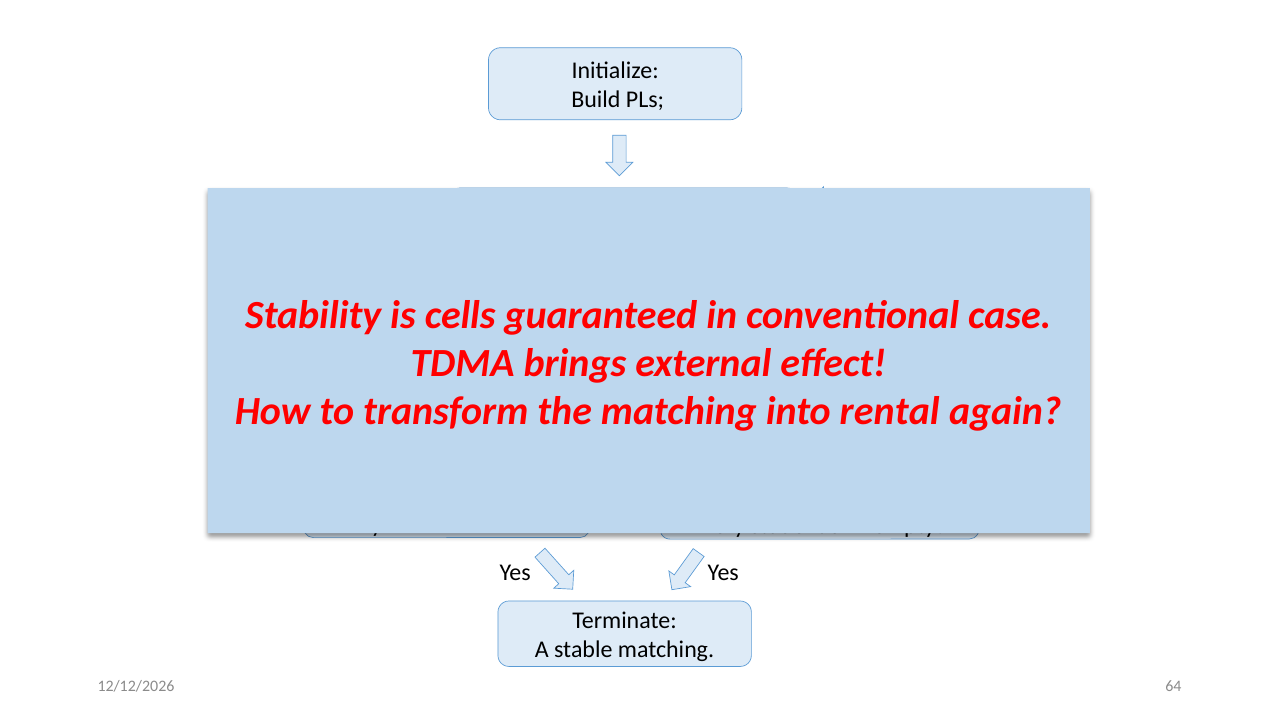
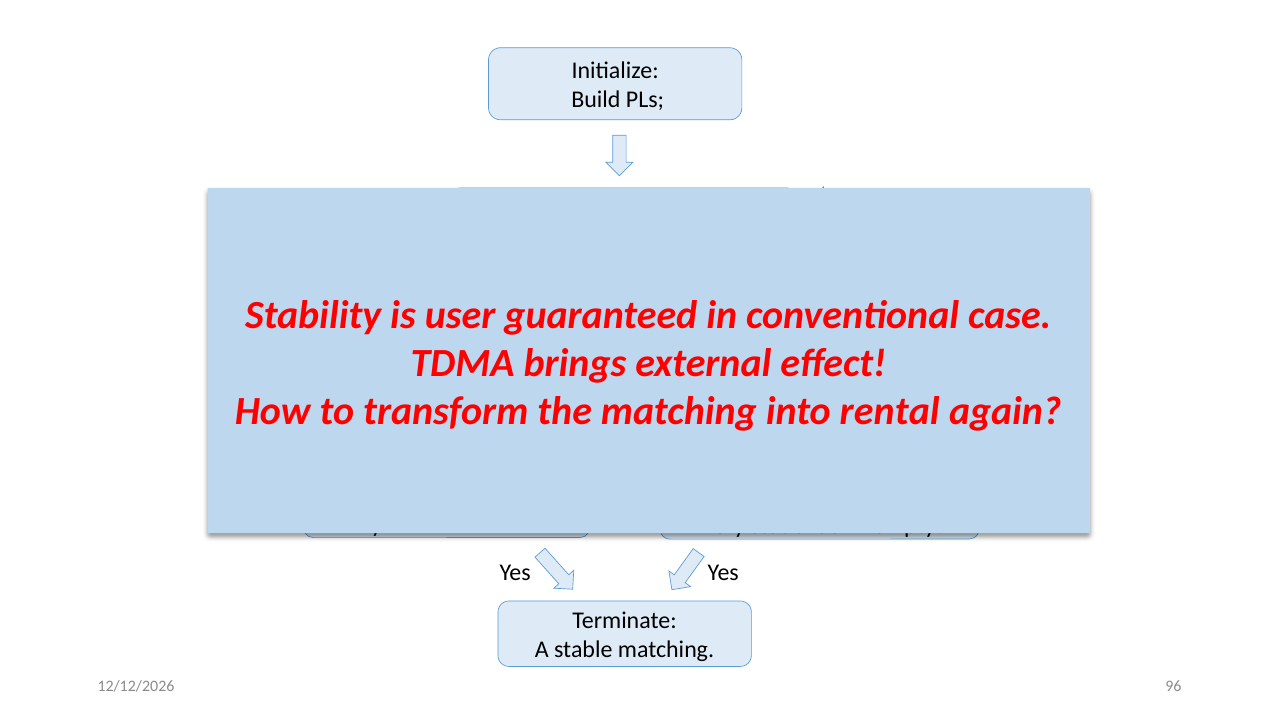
cells: cells -> user
64: 64 -> 96
